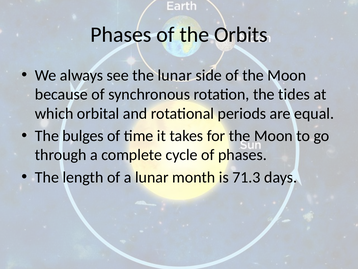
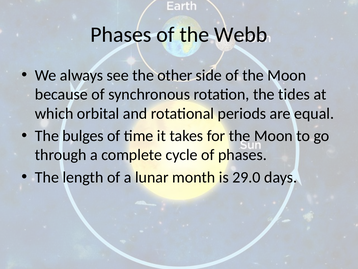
Orbits: Orbits -> Webb
the lunar: lunar -> other
71.3: 71.3 -> 29.0
